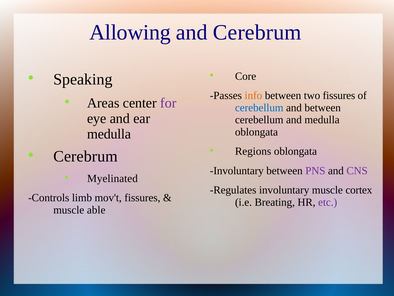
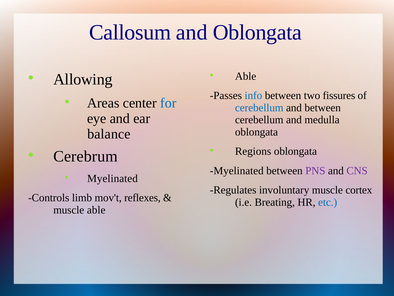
Allowing: Allowing -> Callosum
and Cerebrum: Cerebrum -> Oblongata
Core at (246, 76): Core -> Able
Speaking: Speaking -> Allowing
info colour: orange -> blue
for colour: purple -> blue
medulla at (109, 134): medulla -> balance
Involuntary at (237, 170): Involuntary -> Myelinated
mov't fissures: fissures -> reflexes
etc colour: purple -> blue
